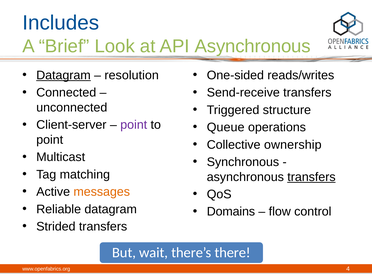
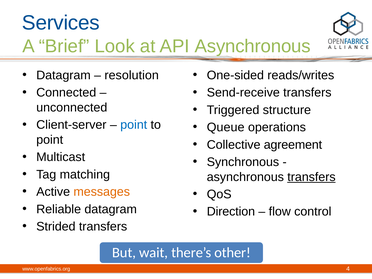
Includes: Includes -> Services
Datagram at (63, 75) underline: present -> none
point at (134, 125) colour: purple -> blue
ownership: ownership -> agreement
Domains: Domains -> Direction
there: there -> other
